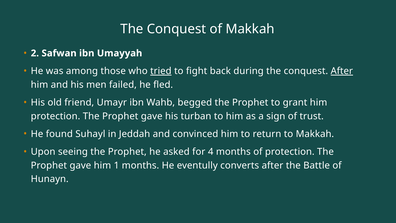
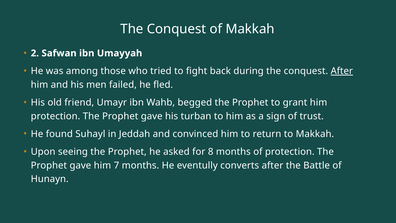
tried underline: present -> none
4: 4 -> 8
1: 1 -> 7
